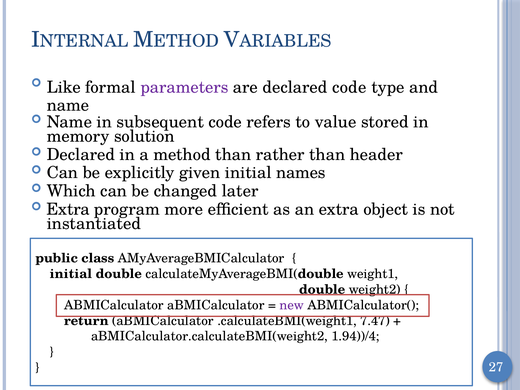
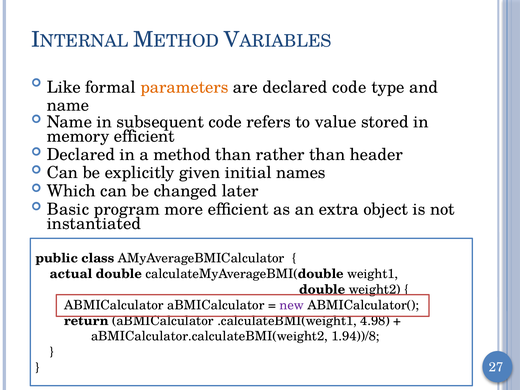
parameters colour: purple -> orange
memory solution: solution -> efficient
Extra at (68, 209): Extra -> Basic
initial at (71, 274): initial -> actual
7.47: 7.47 -> 4.98
1.94))/4: 1.94))/4 -> 1.94))/8
